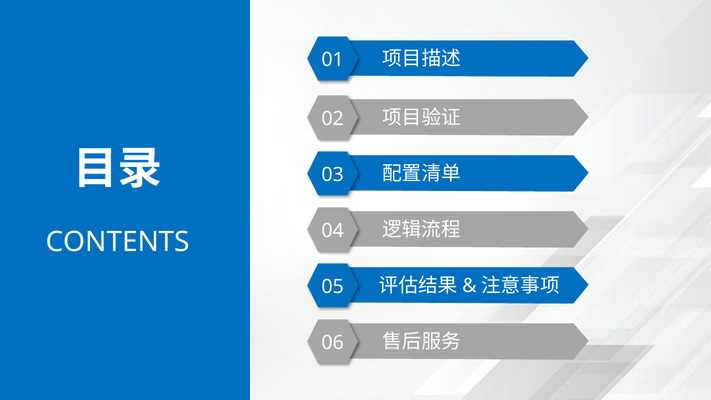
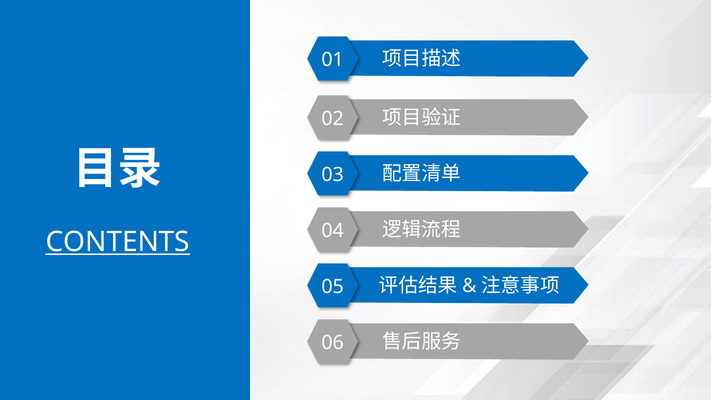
CONTENTS underline: none -> present
